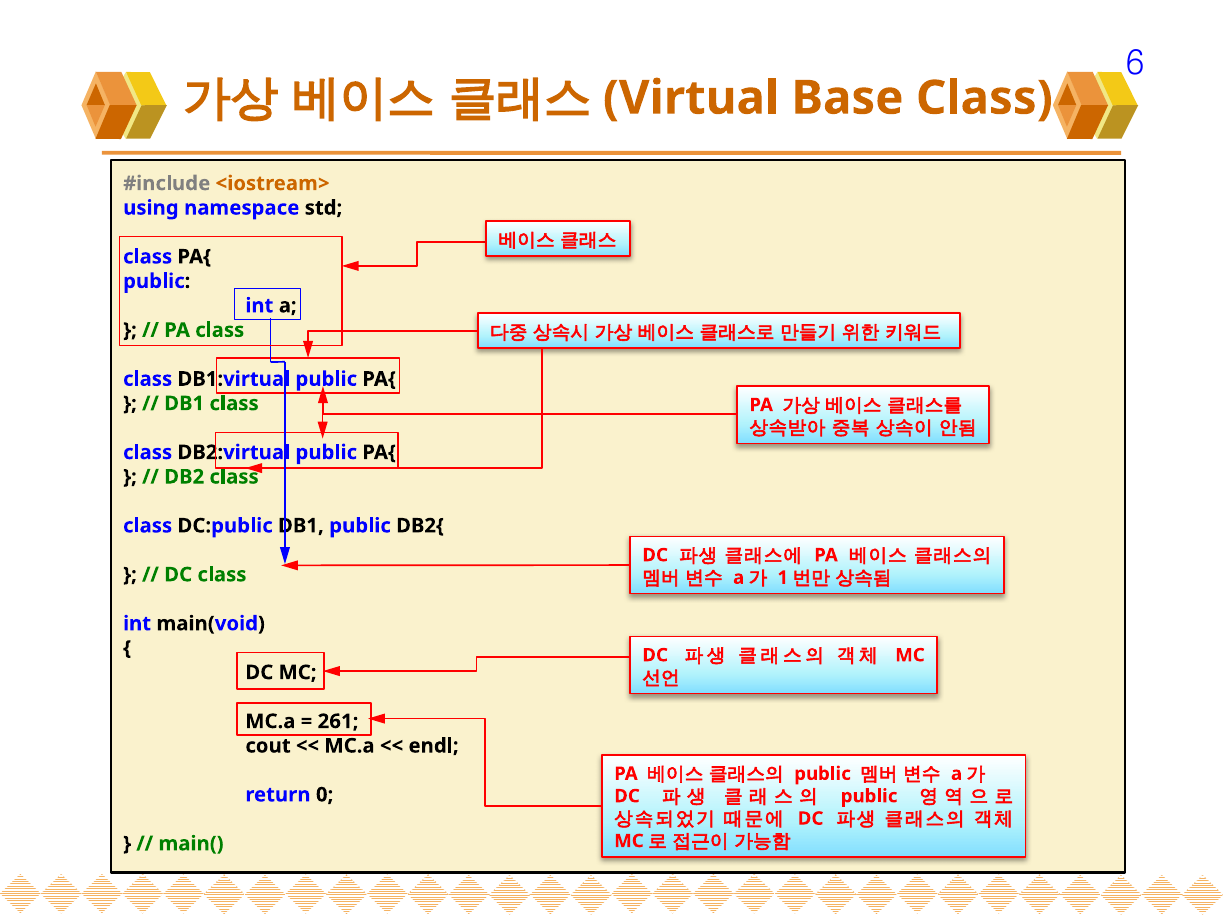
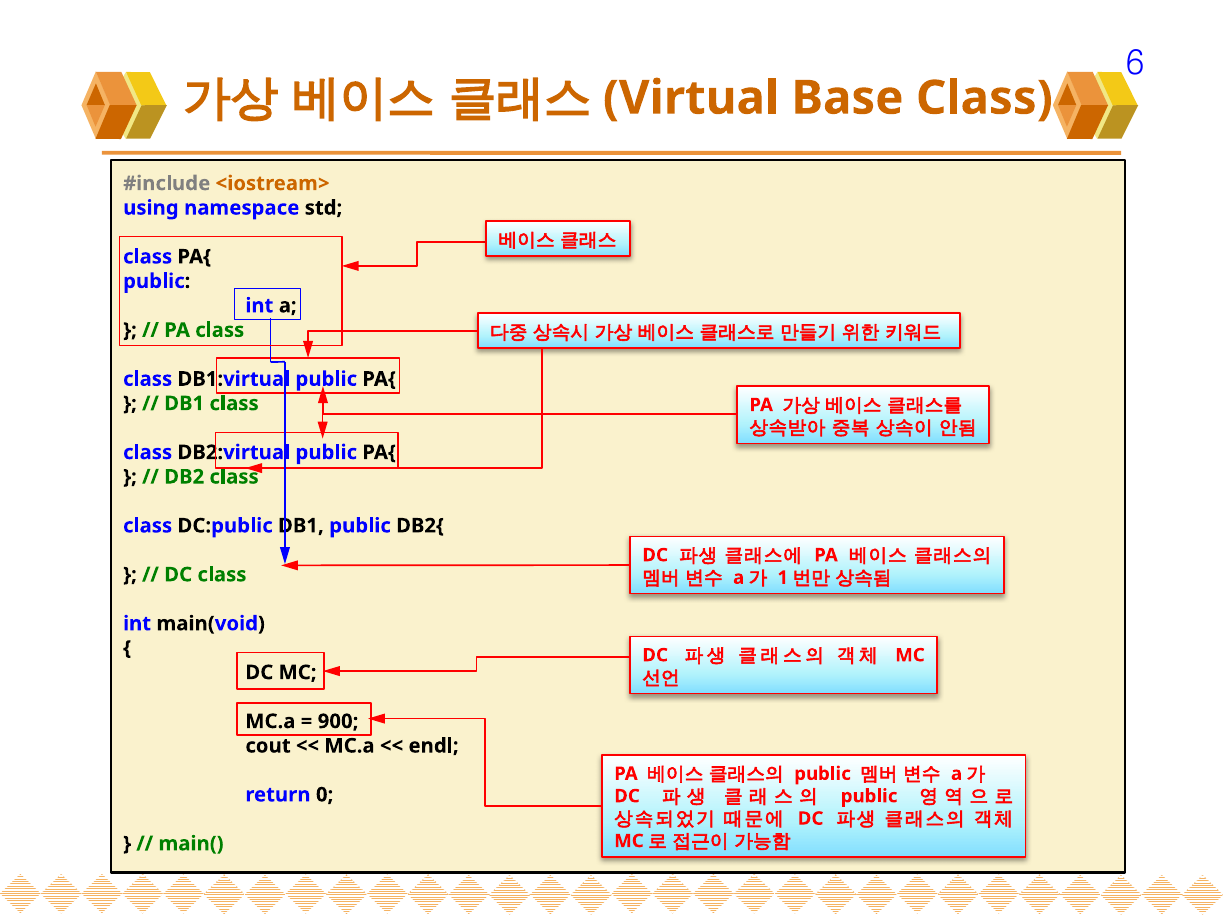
261: 261 -> 900
